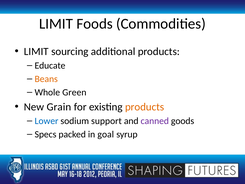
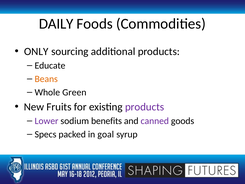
LIMIT at (56, 24): LIMIT -> DAILY
LIMIT at (36, 51): LIMIT -> ONLY
Grain: Grain -> Fruits
products at (145, 107) colour: orange -> purple
Lower colour: blue -> purple
support: support -> benefits
